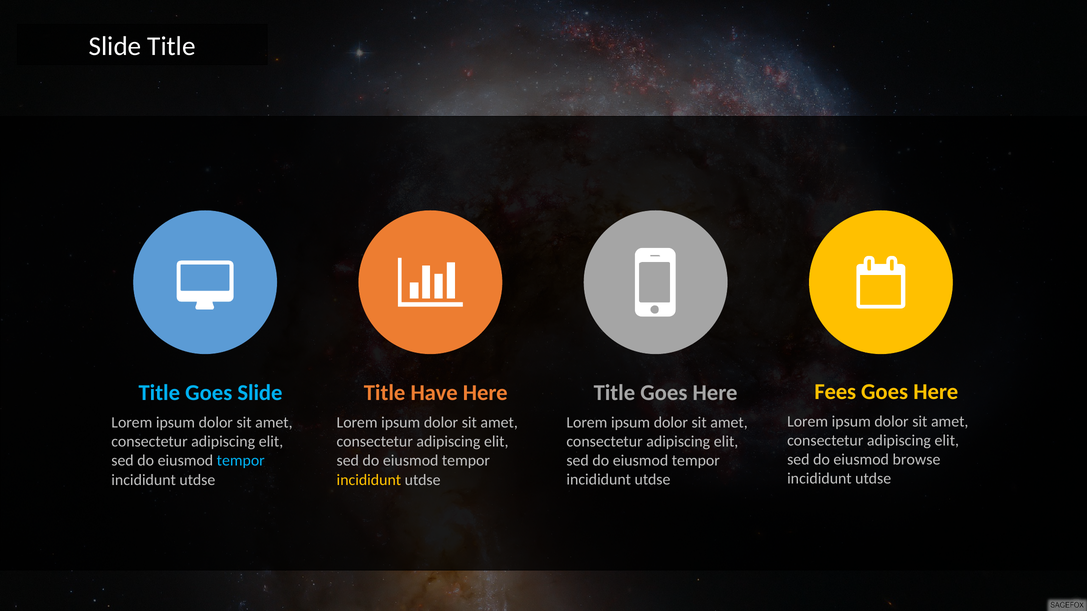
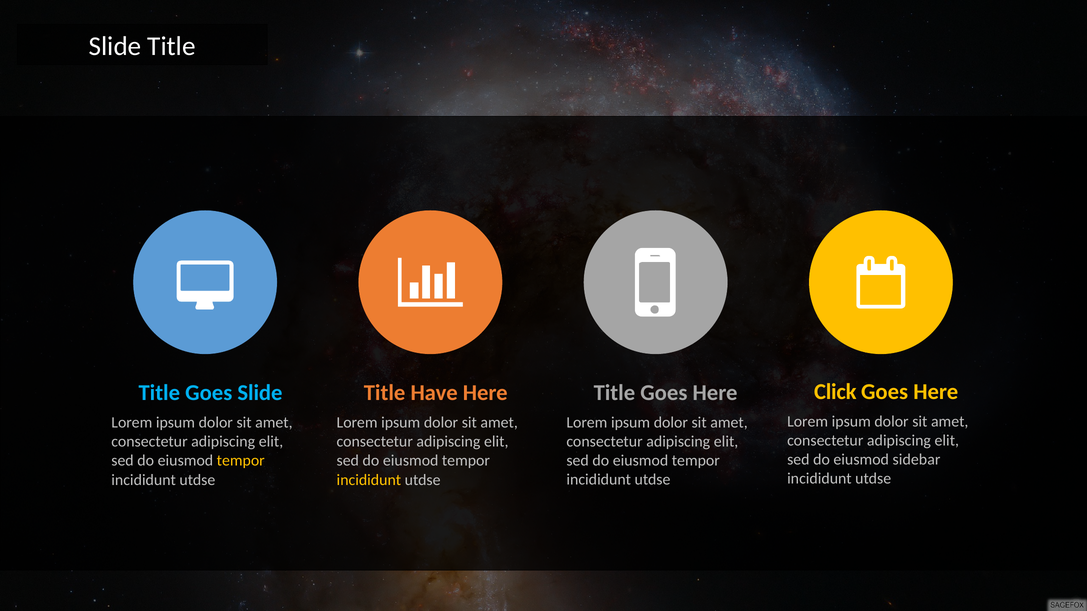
Fees: Fees -> Click
browse: browse -> sidebar
tempor at (241, 461) colour: light blue -> yellow
